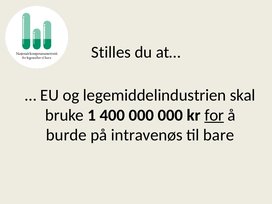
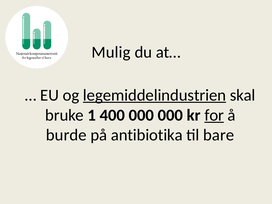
Stilles: Stilles -> Mulig
legemiddelindustrien underline: none -> present
intravenøs: intravenøs -> antibiotika
